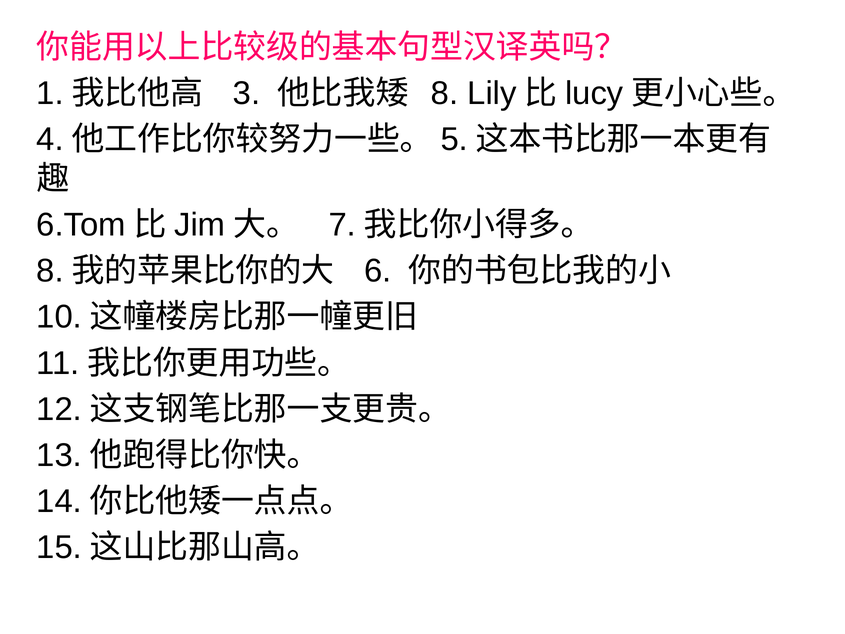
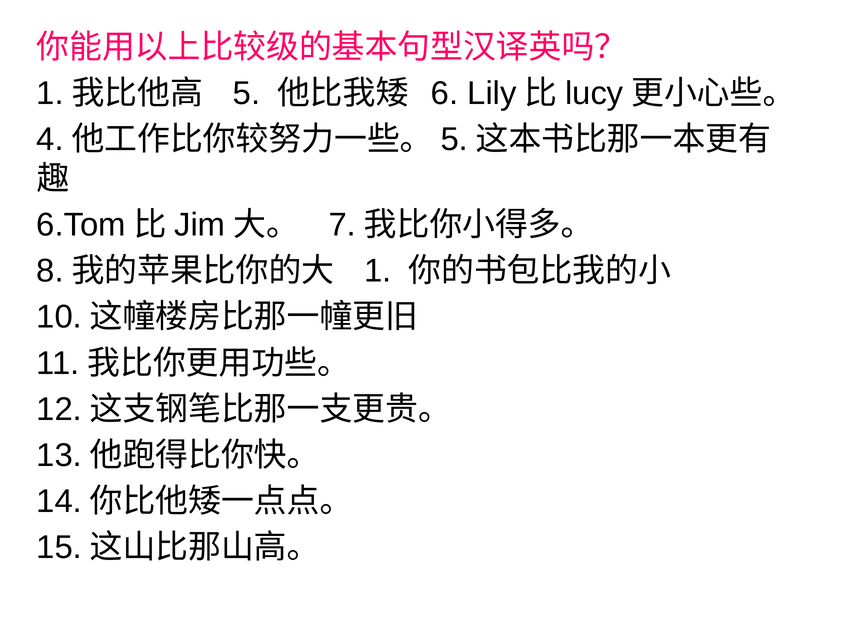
3 at (246, 93): 3 -> 5
8 at (445, 93): 8 -> 6
6 at (378, 271): 6 -> 1
